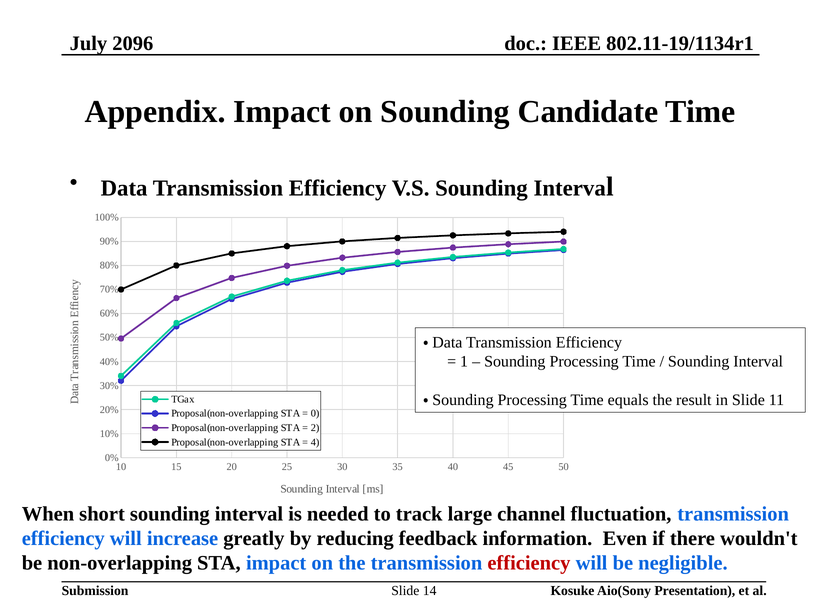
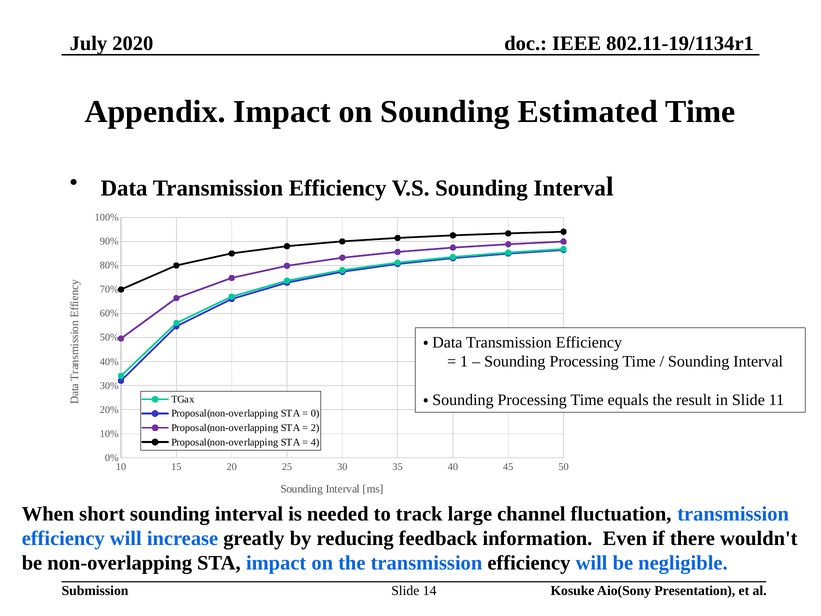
2096: 2096 -> 2020
Candidate: Candidate -> Estimated
efficiency at (529, 563) colour: red -> black
